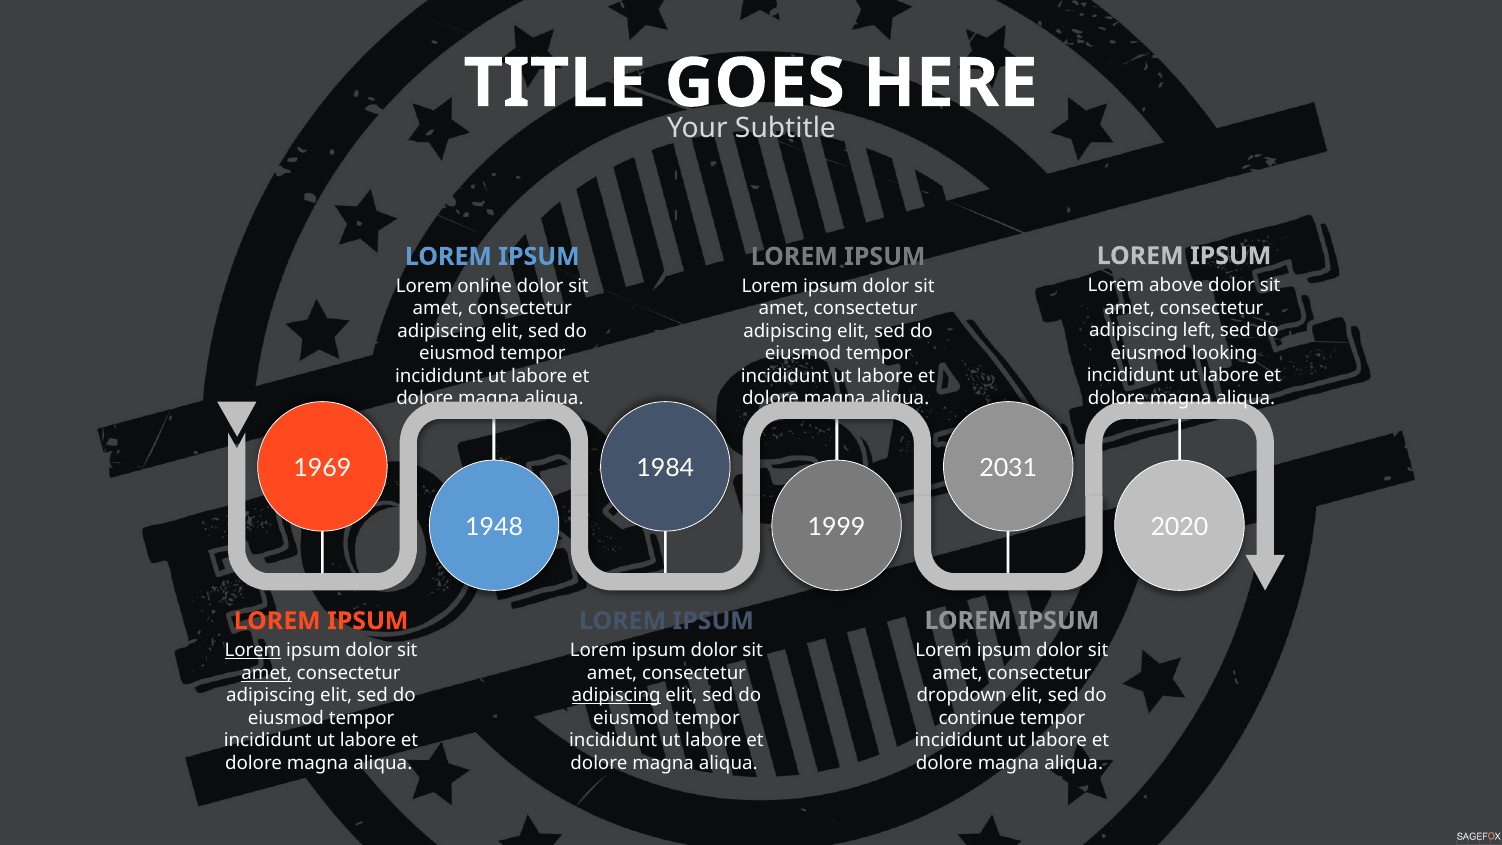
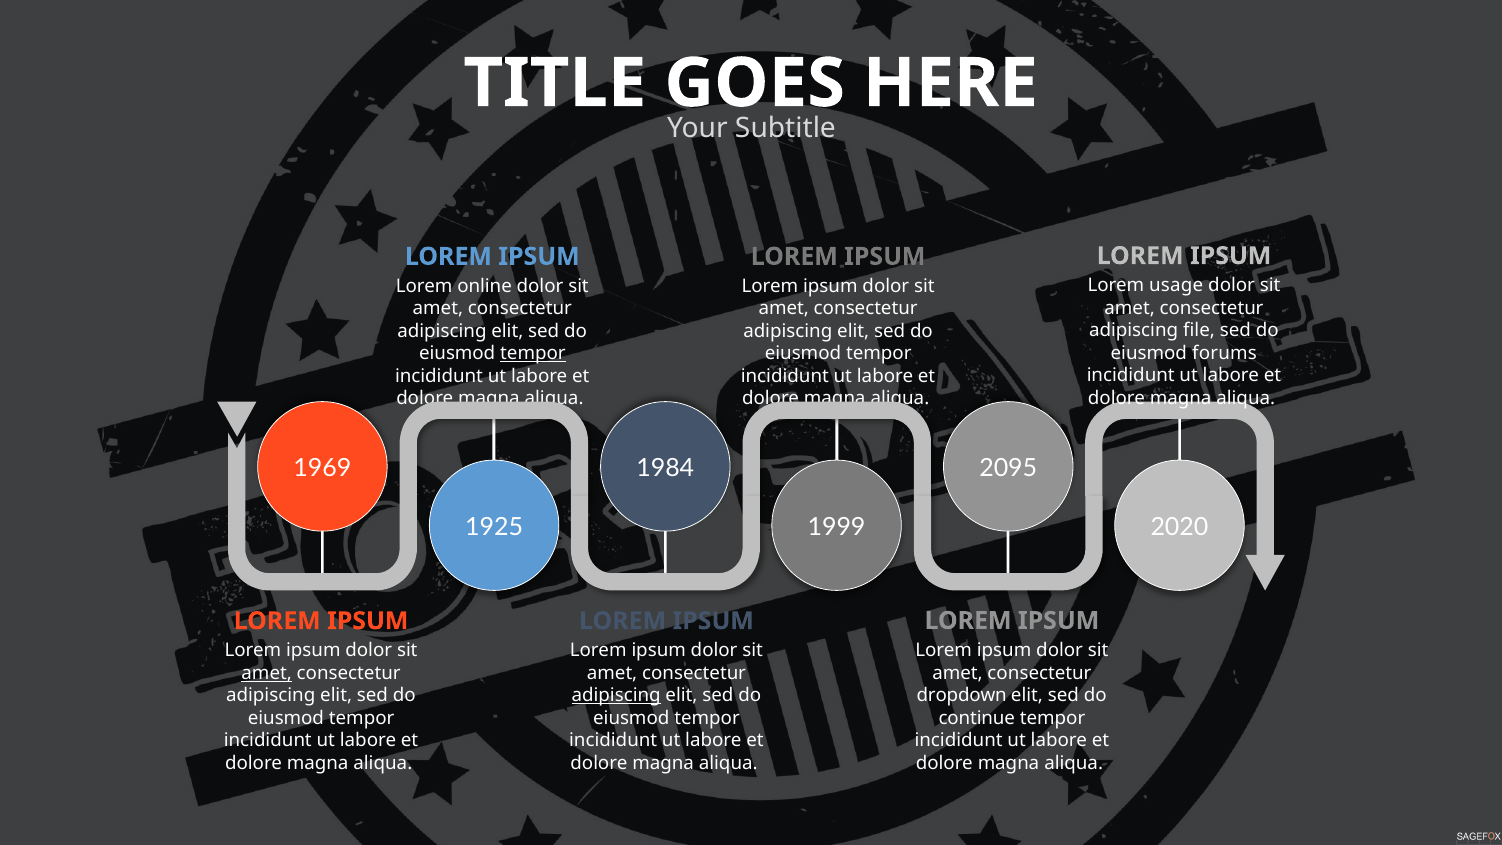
above: above -> usage
left: left -> file
looking: looking -> forums
tempor at (533, 354) underline: none -> present
2031: 2031 -> 2095
1948: 1948 -> 1925
Lorem at (253, 650) underline: present -> none
